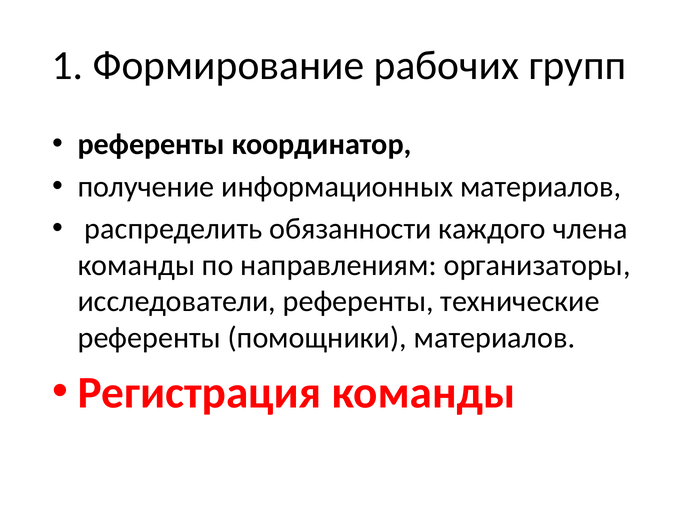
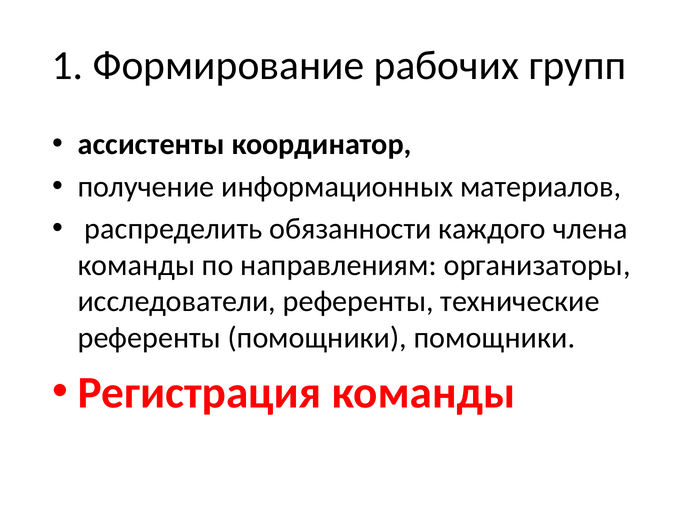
референты at (151, 145): референты -> ассистенты
помощники материалов: материалов -> помощники
